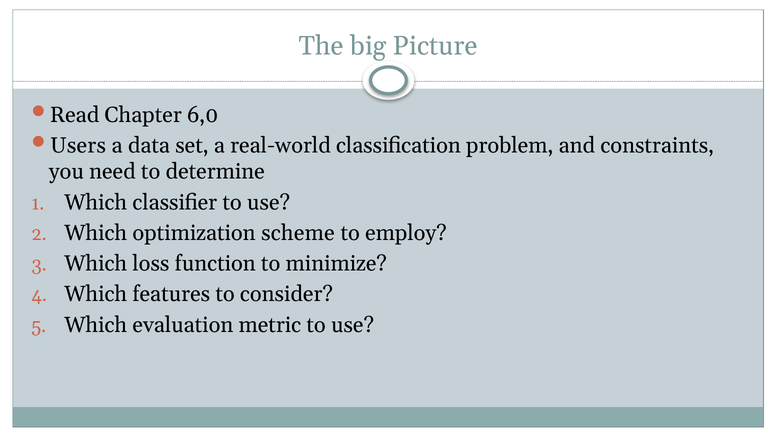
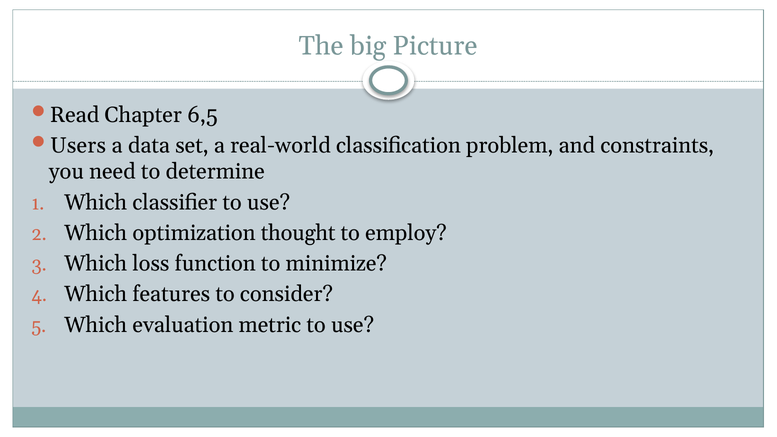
6,0: 6,0 -> 6,5
scheme: scheme -> thought
